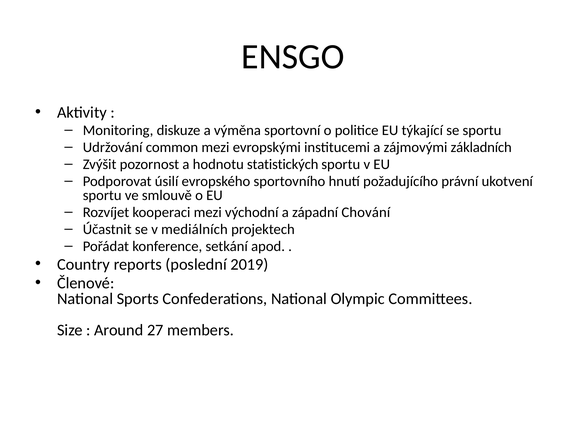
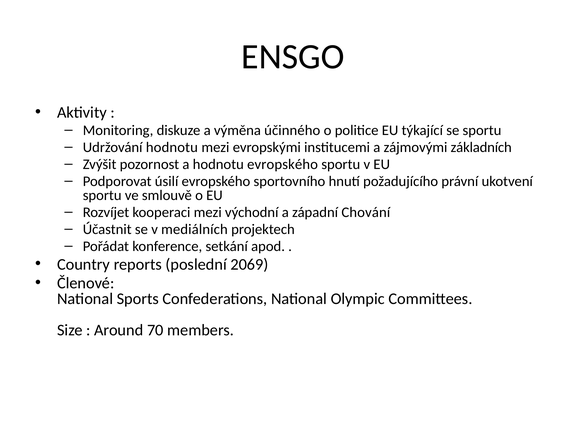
sportovní: sportovní -> účinného
Udržování common: common -> hodnotu
hodnotu statistických: statistických -> evropského
2019: 2019 -> 2069
27: 27 -> 70
